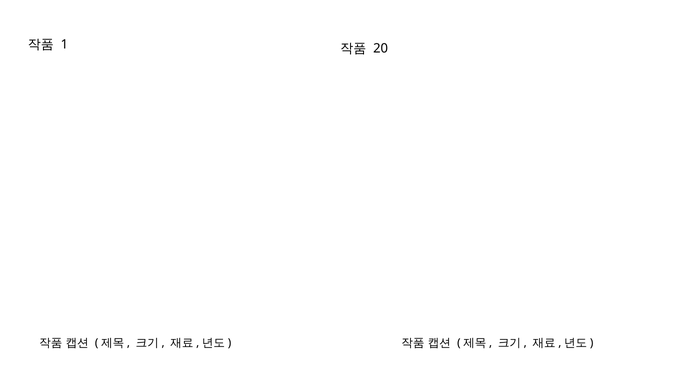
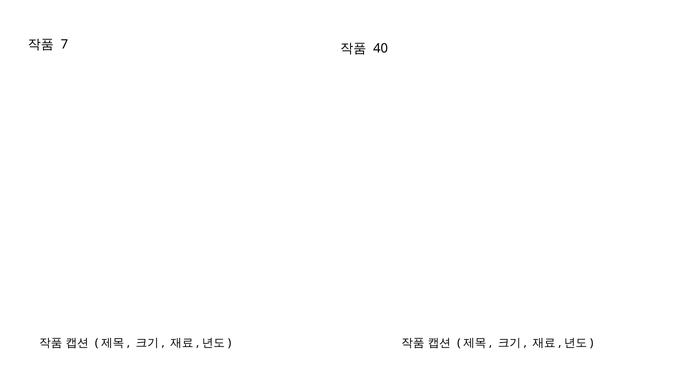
1: 1 -> 7
20: 20 -> 40
